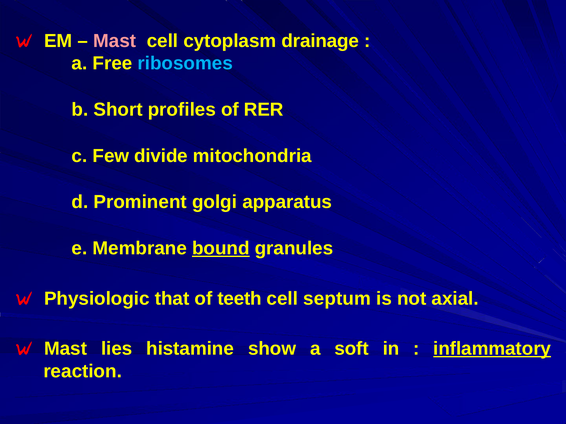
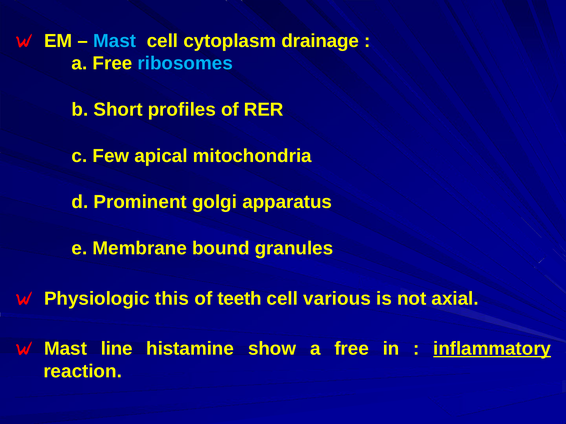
Mast at (115, 41) colour: pink -> light blue
divide: divide -> apical
bound underline: present -> none
that: that -> this
septum: septum -> various
lies: lies -> line
soft at (352, 349): soft -> free
